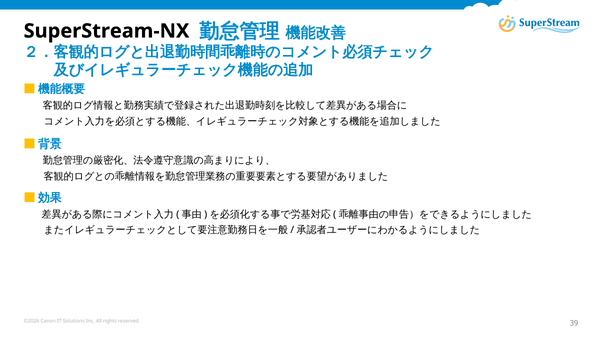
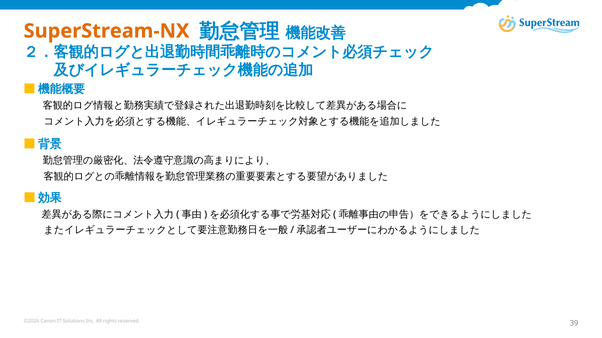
SuperStream-NX colour: black -> orange
